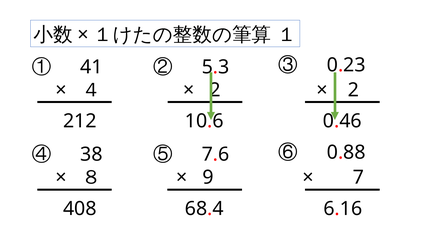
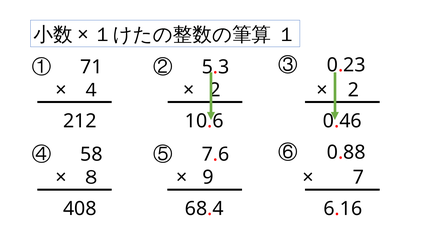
41: 41 -> 71
38: 38 -> 58
